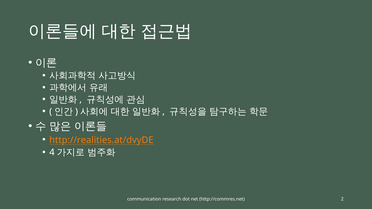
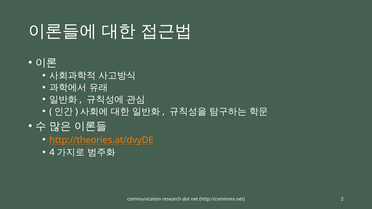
http://realities.at/dvyDE: http://realities.at/dvyDE -> http://theories.at/dvyDE
